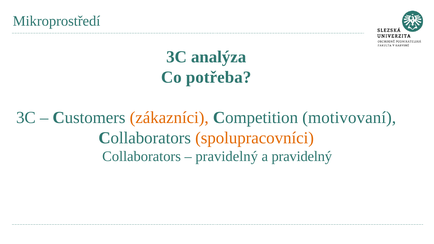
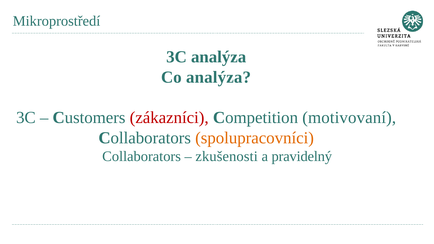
Co potřeba: potřeba -> analýza
zákazníci colour: orange -> red
pravidelný at (227, 157): pravidelný -> zkušenosti
